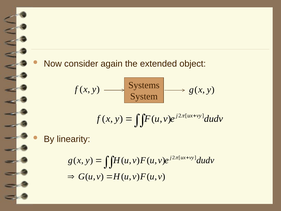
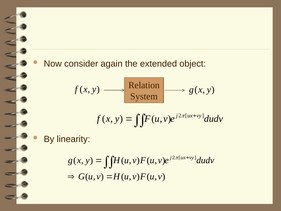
Systems: Systems -> Relation
